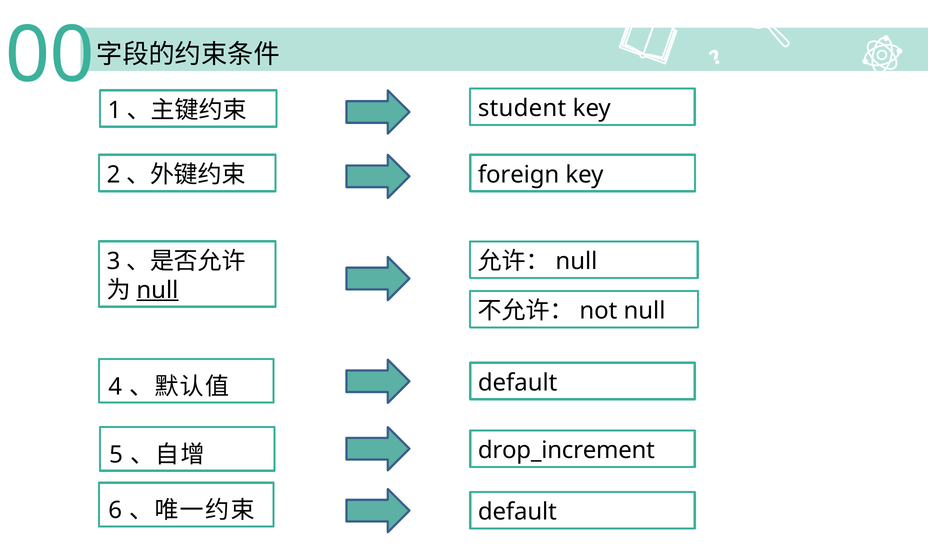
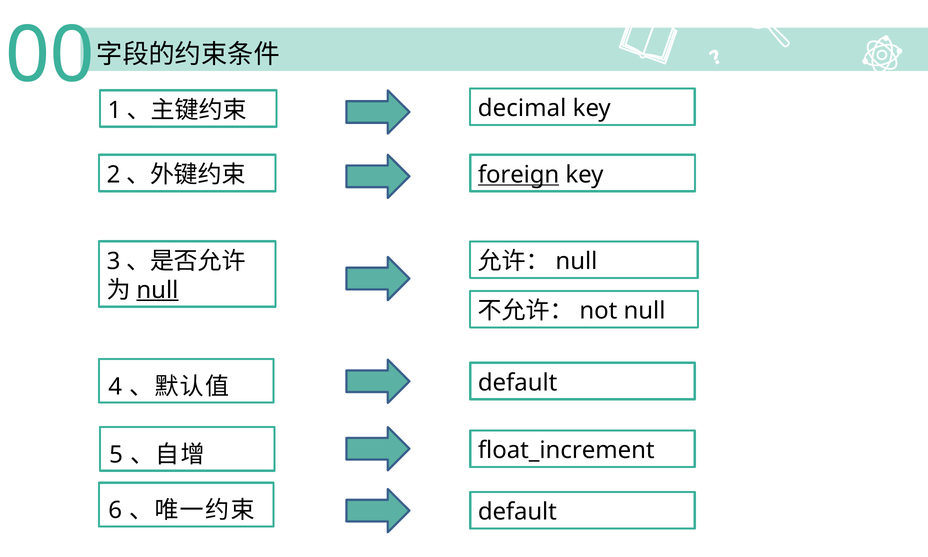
student: student -> decimal
foreign underline: none -> present
drop_increment: drop_increment -> float_increment
